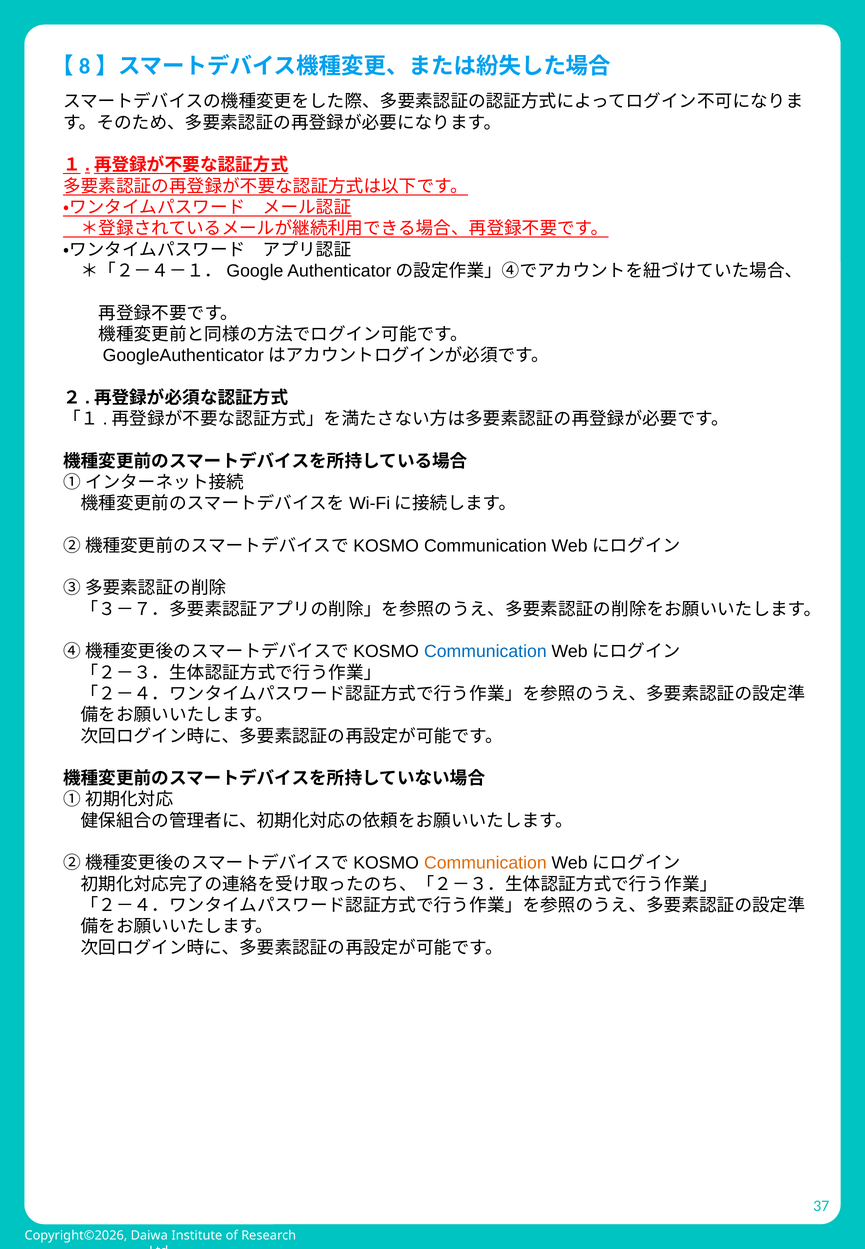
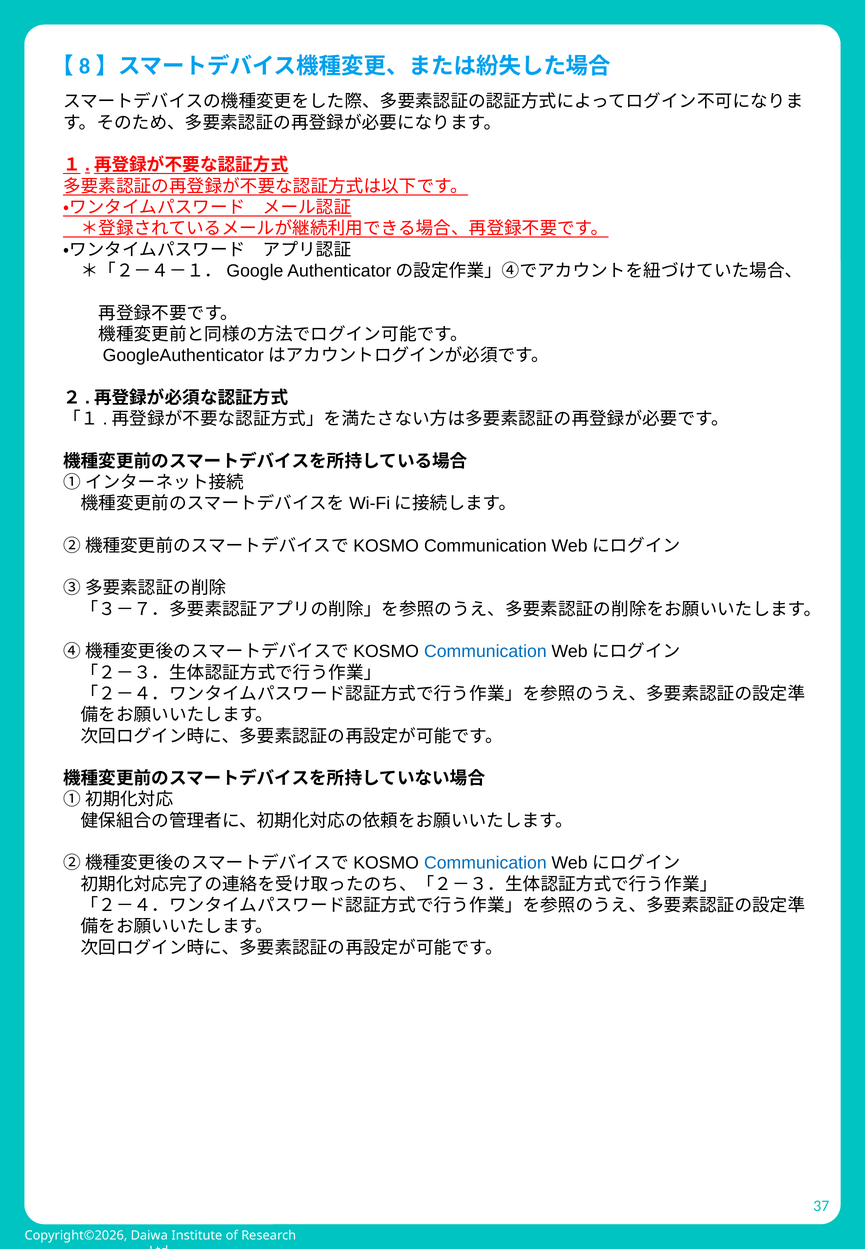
Communication at (485, 863) colour: orange -> blue
